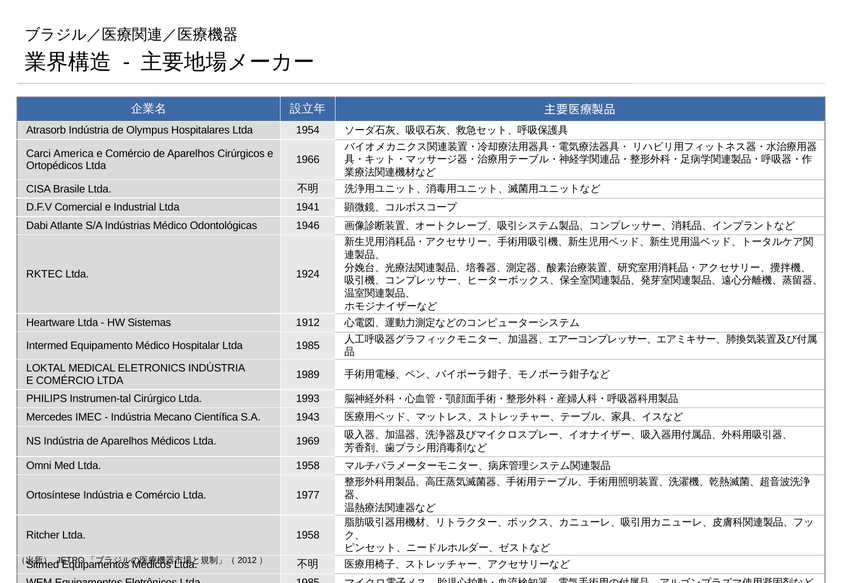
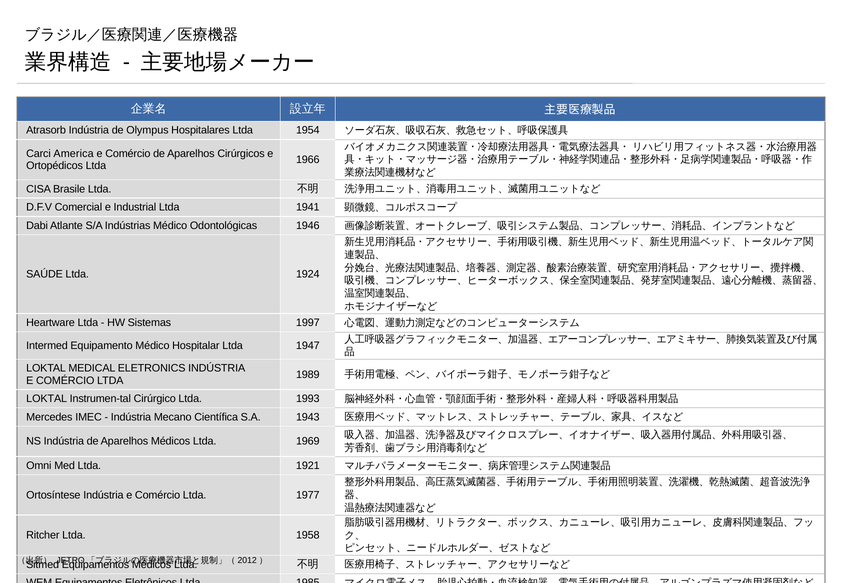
RKTEC: RKTEC -> SAÚDE
1912: 1912 -> 1997
Hospitalar Ltda 1985: 1985 -> 1947
PHILIPS at (47, 399): PHILIPS -> LOKTAL
Med Ltda 1958: 1958 -> 1921
